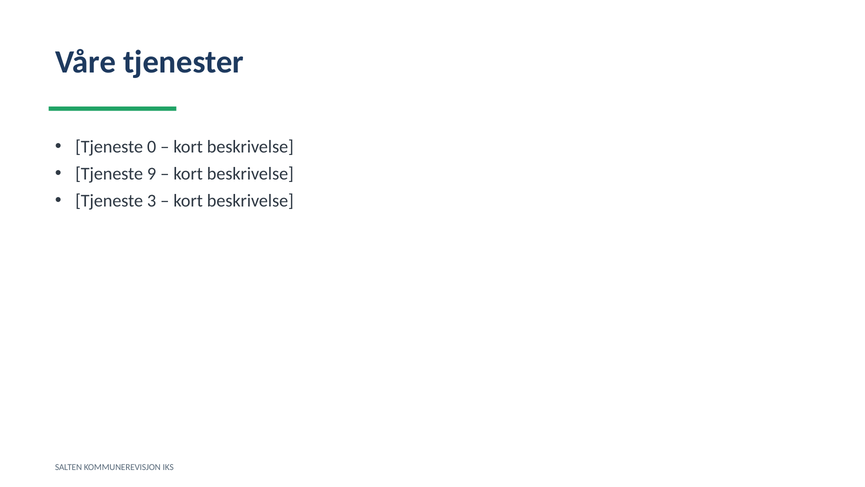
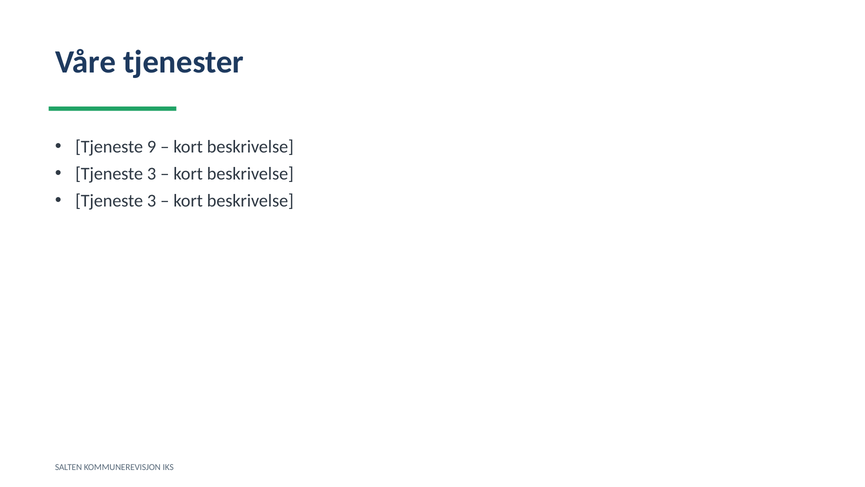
0: 0 -> 9
9 at (152, 174): 9 -> 3
